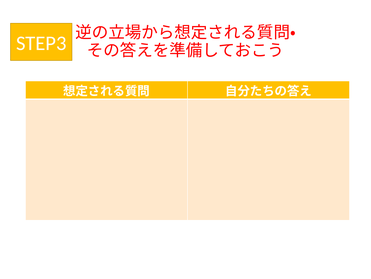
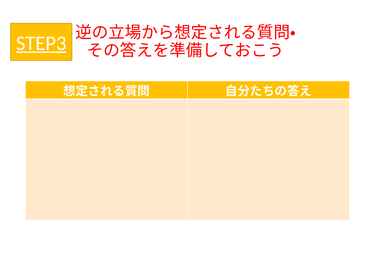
STEP3 underline: none -> present
